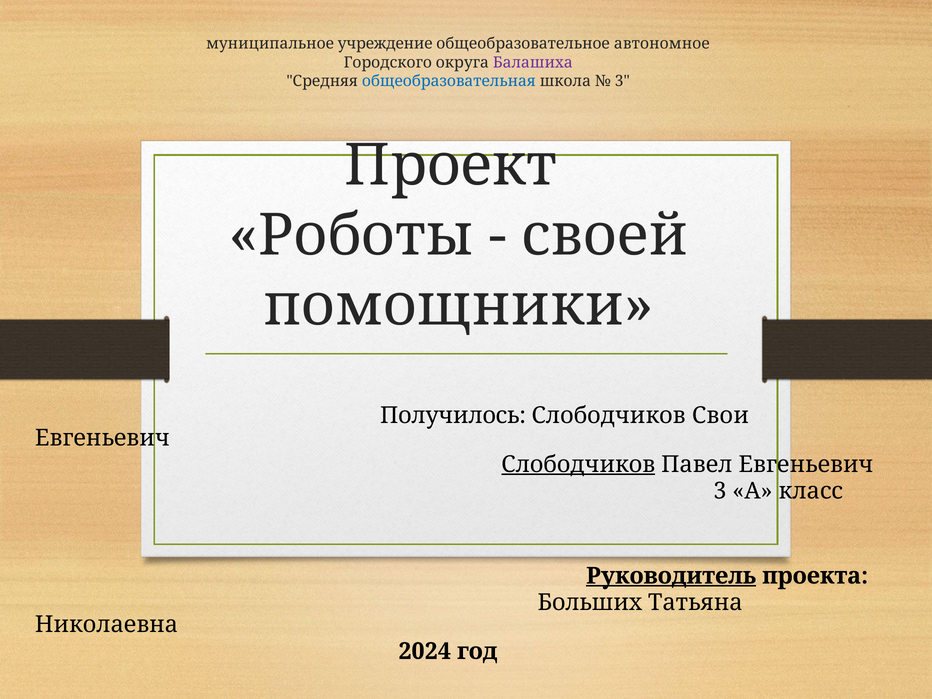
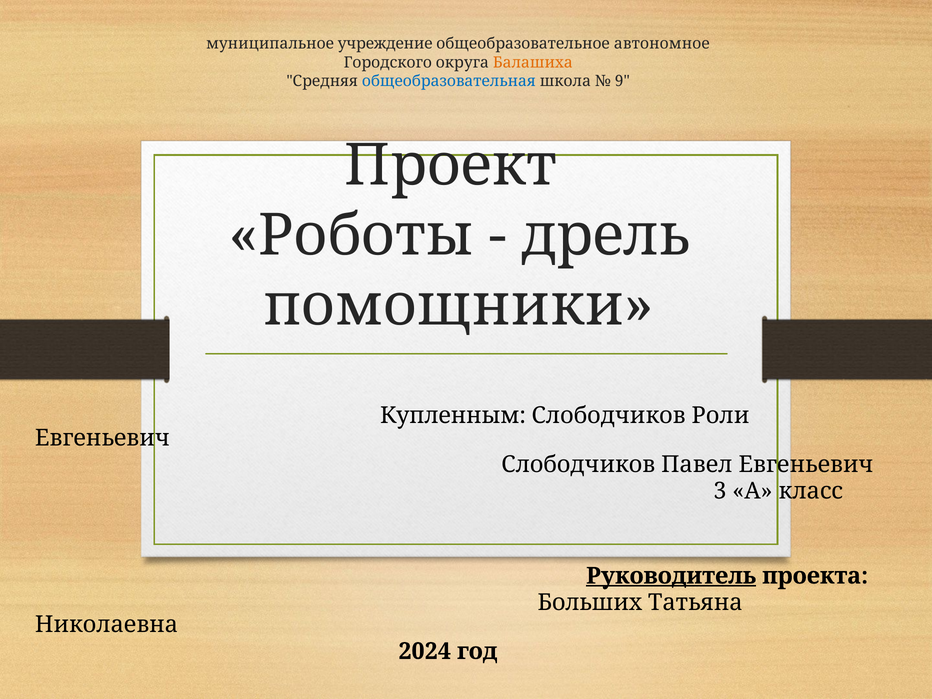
Балашиха colour: purple -> orange
3 at (622, 81): 3 -> 9
своей: своей -> дрель
Получилось: Получилось -> Купленным
Свои: Свои -> Роли
Слободчиков at (578, 464) underline: present -> none
